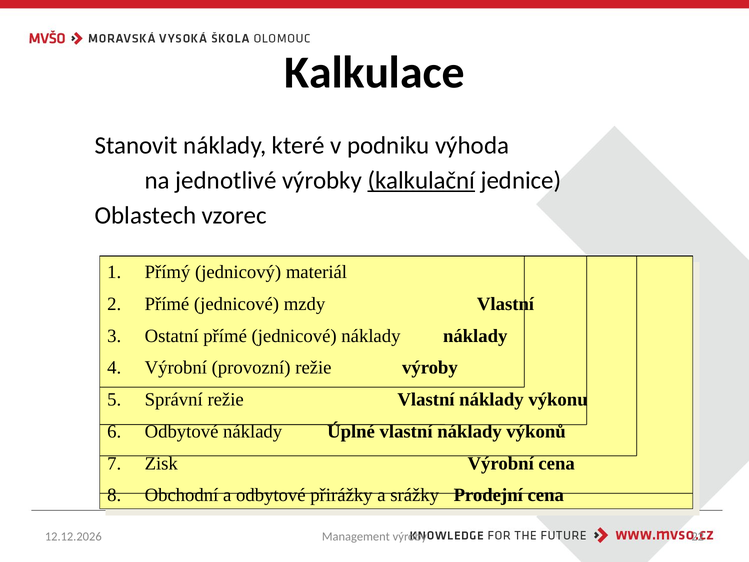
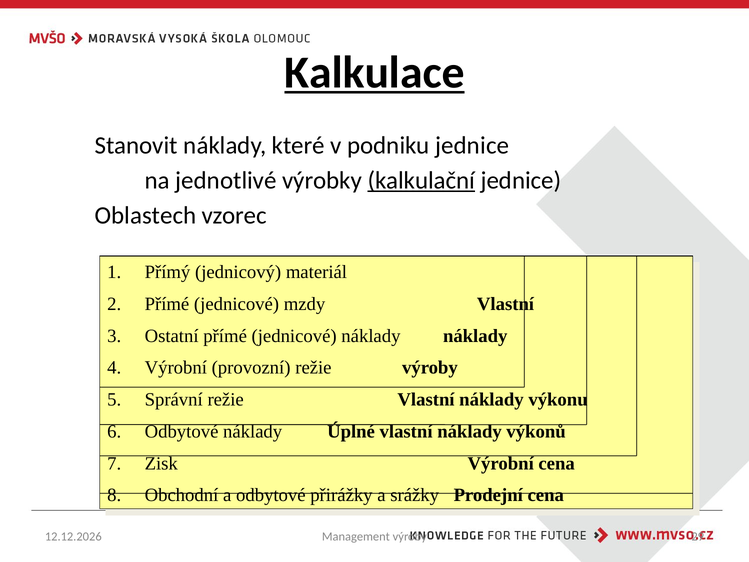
Kalkulace underline: none -> present
podniku výhoda: výhoda -> jednice
22: 22 -> 29
